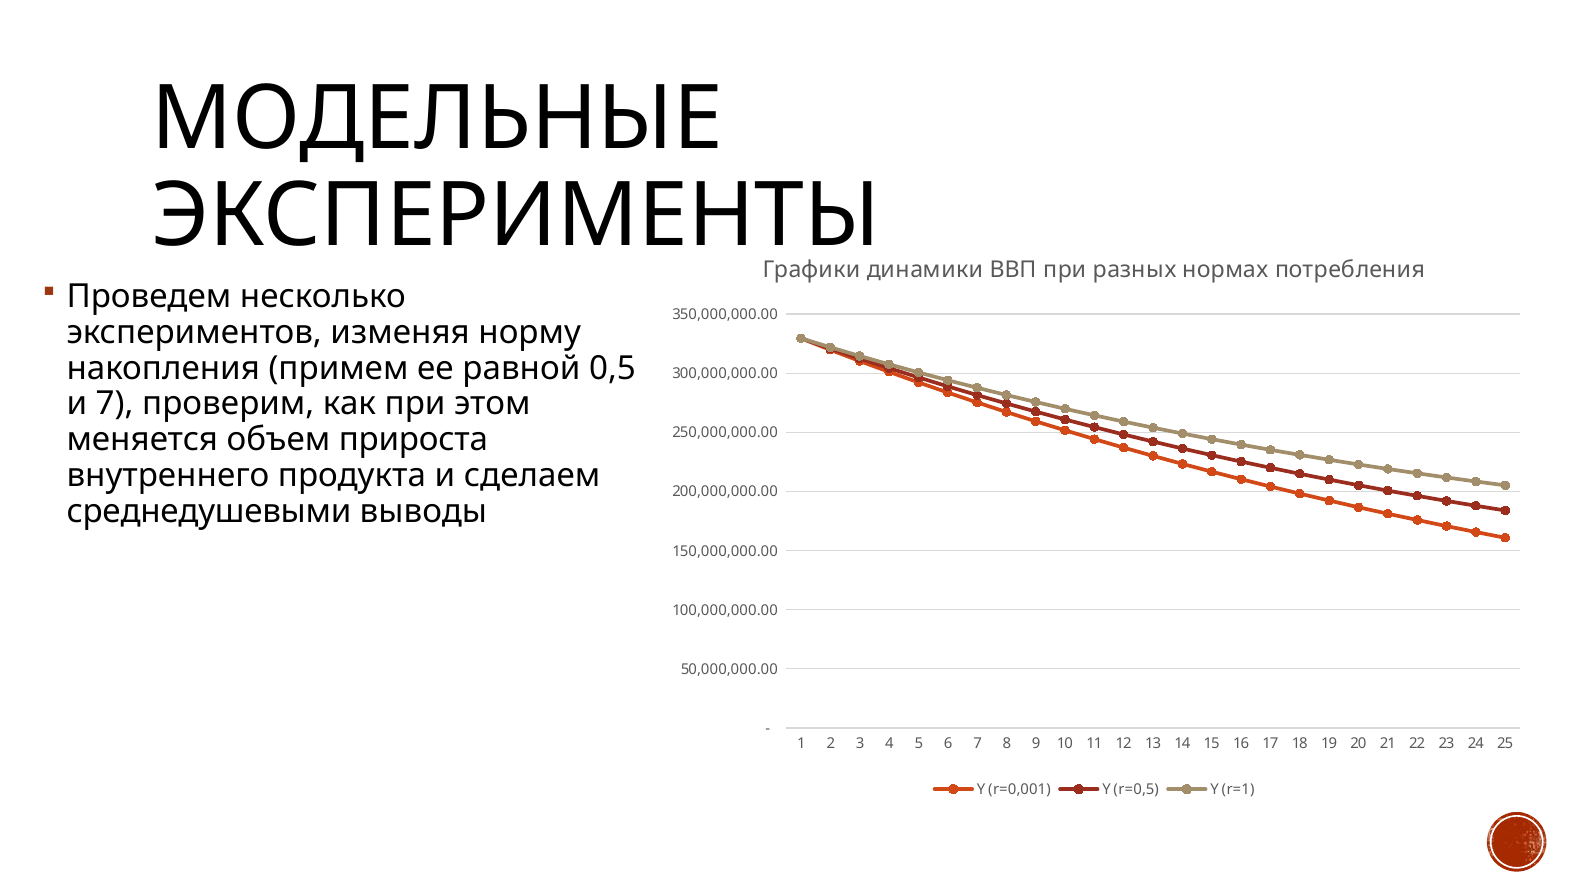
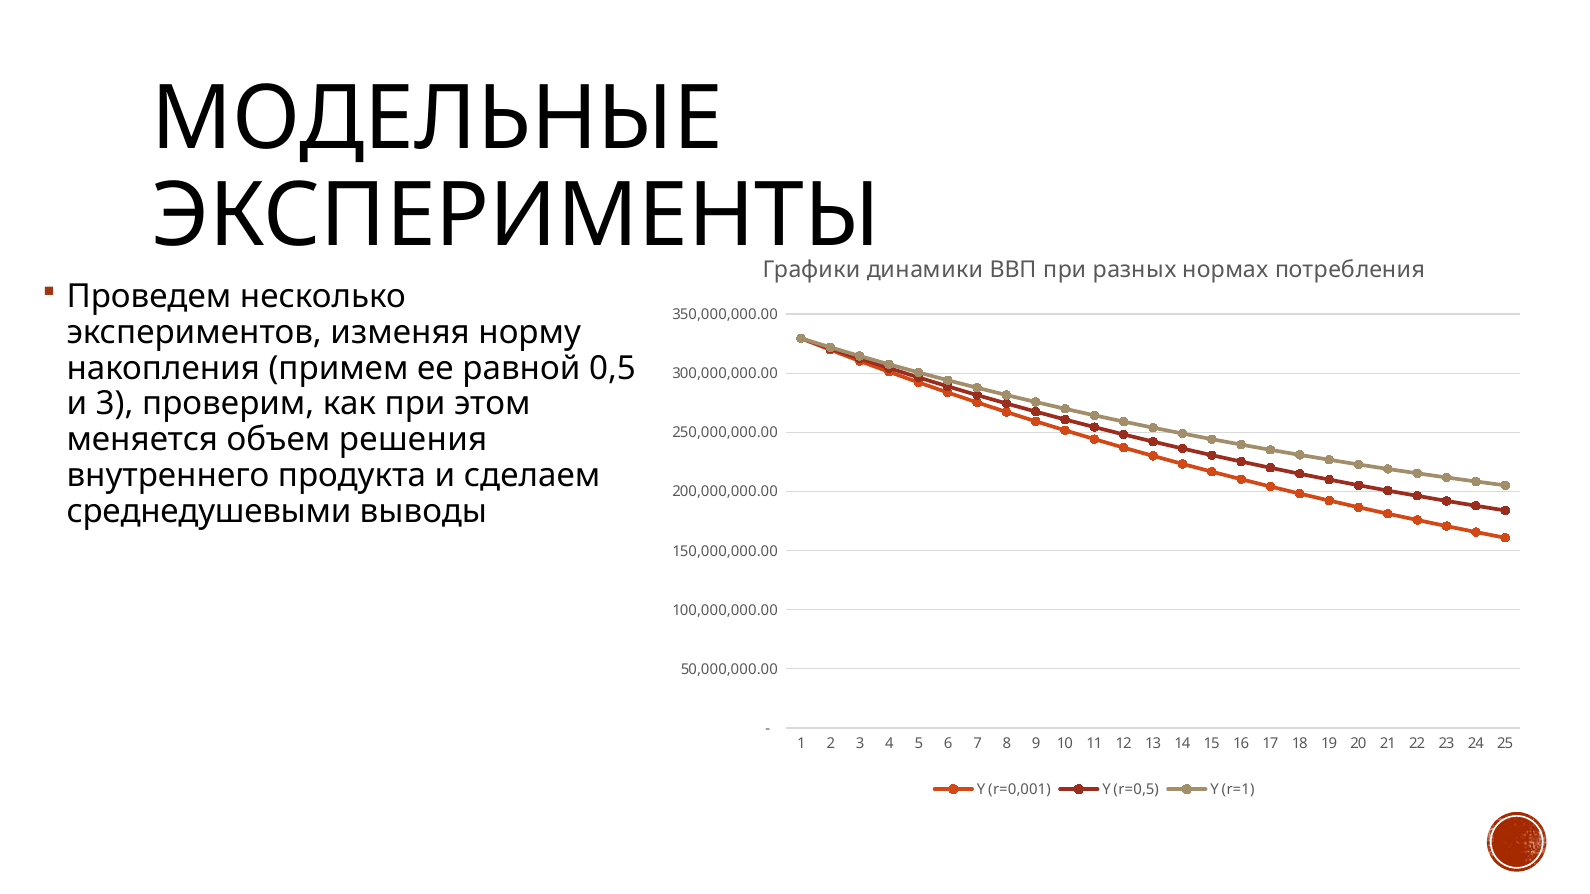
и 7: 7 -> 3
прироста: прироста -> решения
